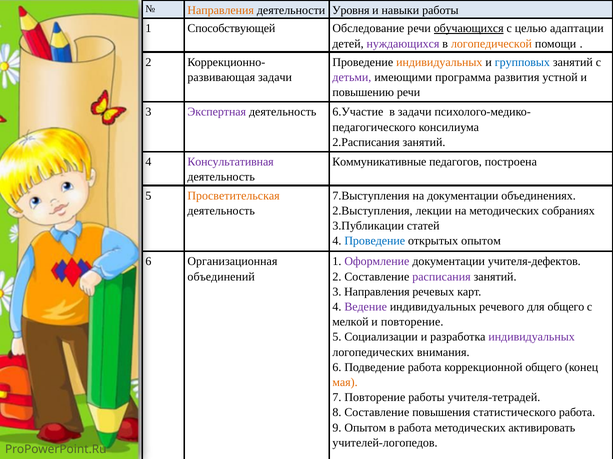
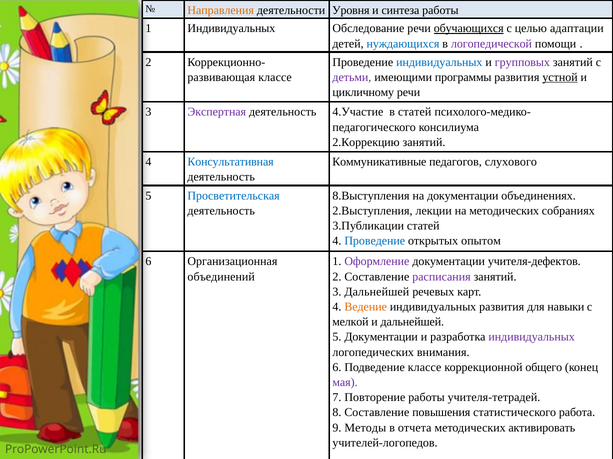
навыки: навыки -> синтеза
1 Способствующей: Способствующей -> Индивидуальных
нуждающихся colour: purple -> blue
логопедической colour: orange -> purple
индивидуальных at (439, 62) colour: orange -> blue
групповых colour: blue -> purple
задачи at (275, 77): задачи -> классе
программа: программа -> программы
устной underline: none -> present
повышению at (363, 93): повышению -> цикличному
6.Участие: 6.Участие -> 4.Участие
в задачи: задачи -> статей
2.Расписания: 2.Расписания -> 2.Коррекцию
Консультативная colour: purple -> blue
построена: построена -> слухового
Просветительская colour: orange -> blue
7.Выступления: 7.Выступления -> 8.Выступления
3 Направления: Направления -> Дальнейшей
Ведение colour: purple -> orange
индивидуальных речевого: речевого -> развития
для общего: общего -> навыки
и повторение: повторение -> дальнейшей
5 Социализации: Социализации -> Документации
Подведение работа: работа -> классе
мая colour: orange -> purple
9 Опытом: Опытом -> Методы
в работа: работа -> отчета
